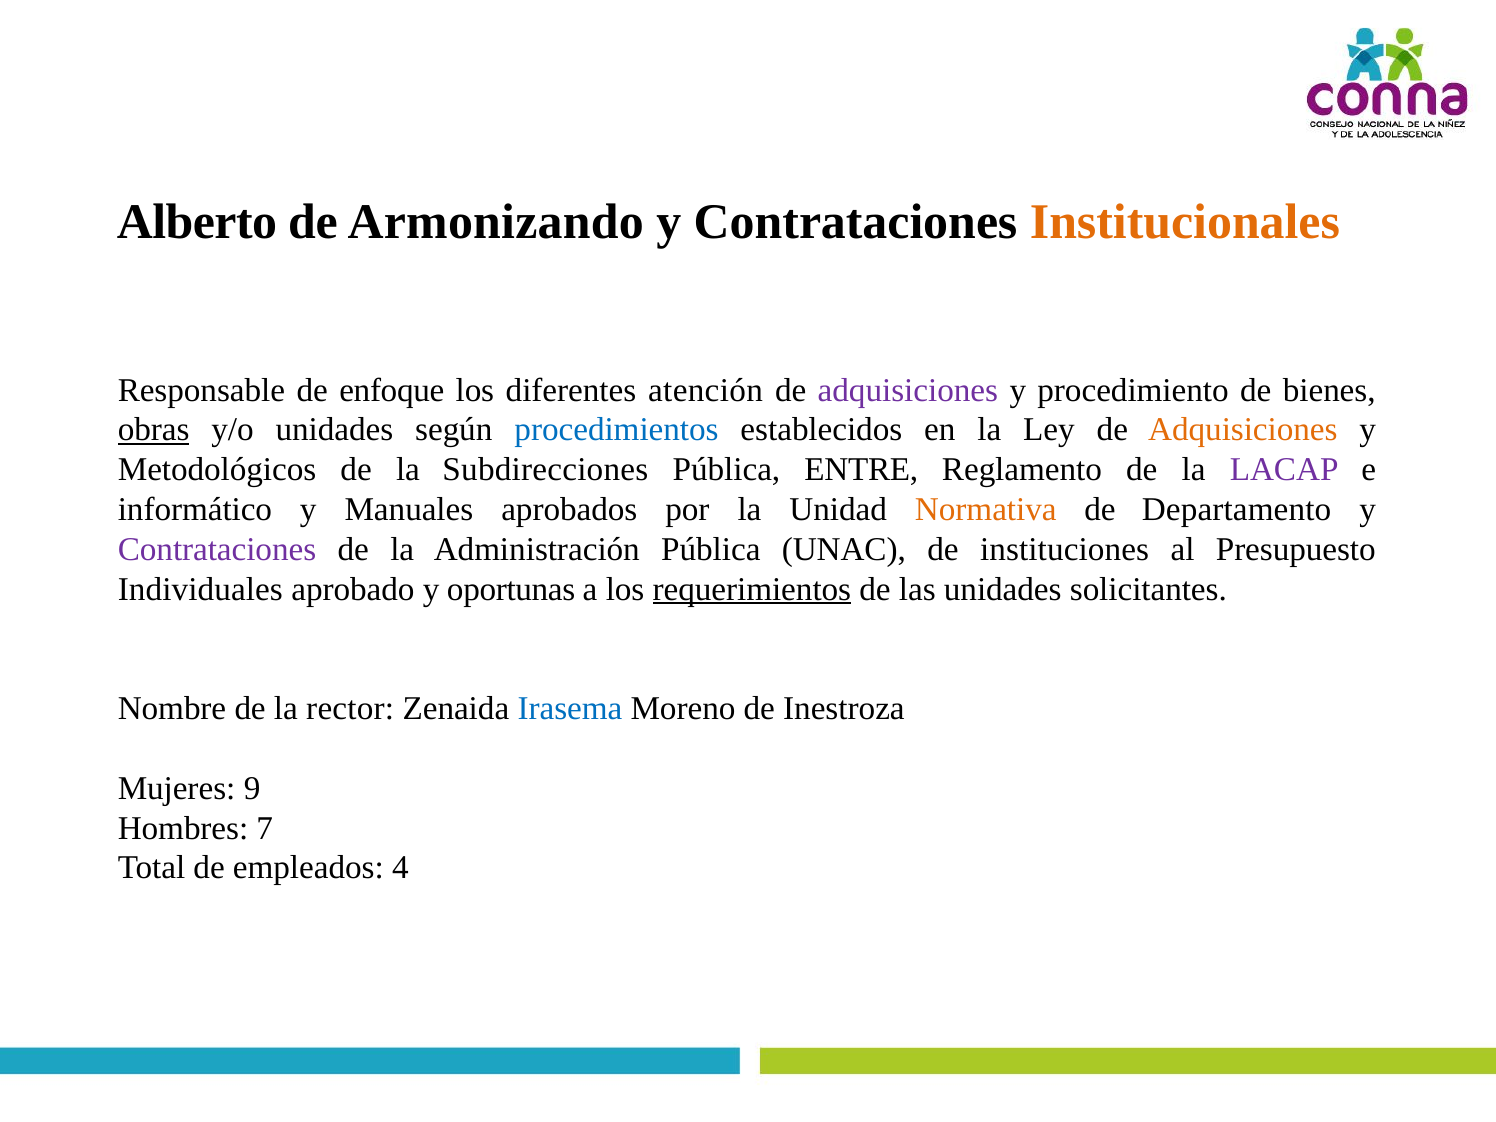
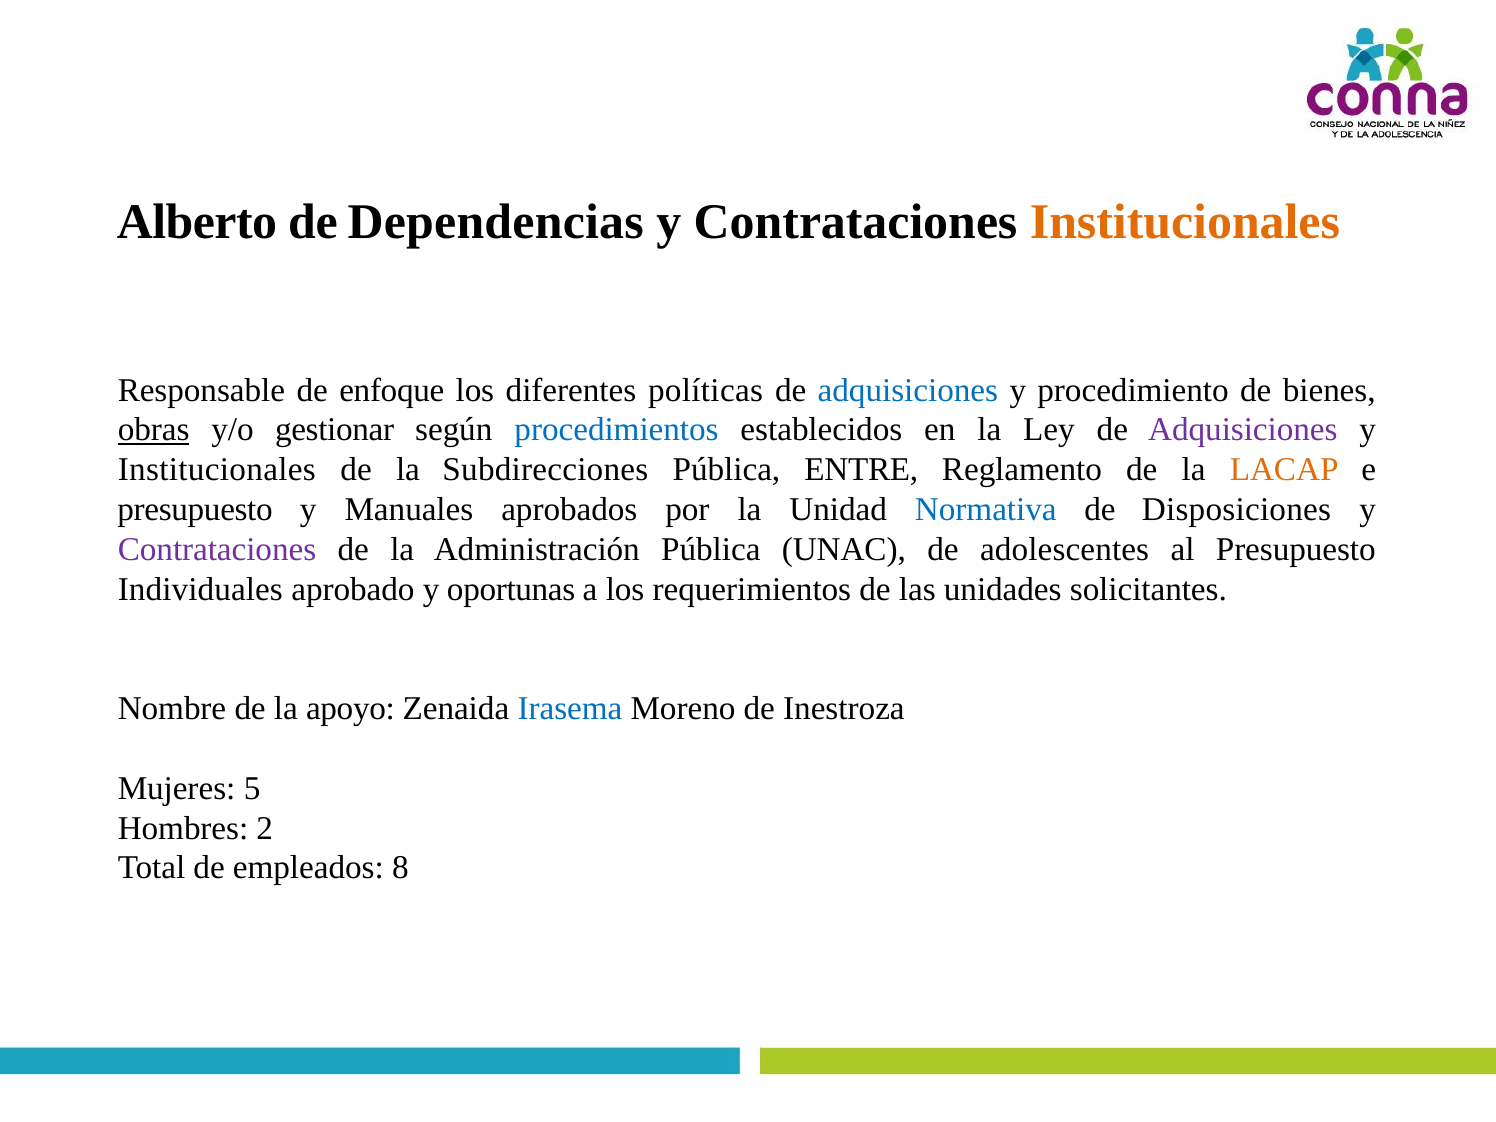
Armonizando: Armonizando -> Dependencias
atención: atención -> políticas
adquisiciones at (908, 390) colour: purple -> blue
y/o unidades: unidades -> gestionar
Adquisiciones at (1243, 430) colour: orange -> purple
Metodológicos at (217, 470): Metodológicos -> Institucionales
LACAP colour: purple -> orange
informático at (195, 510): informático -> presupuesto
Normativa colour: orange -> blue
Departamento: Departamento -> Disposiciones
instituciones: instituciones -> adolescentes
requerimientos underline: present -> none
rector: rector -> apoyo
9: 9 -> 5
7: 7 -> 2
4: 4 -> 8
